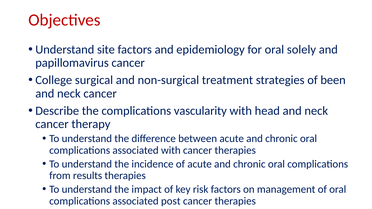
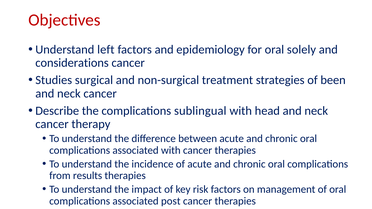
site: site -> left
papillomavirus: papillomavirus -> considerations
College: College -> Studies
vascularity: vascularity -> sublingual
